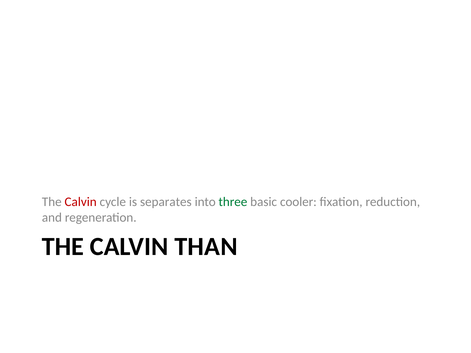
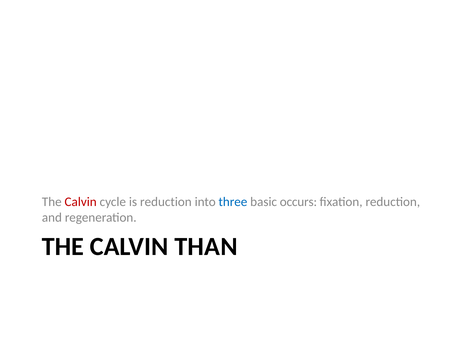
is separates: separates -> reduction
three colour: green -> blue
cooler: cooler -> occurs
